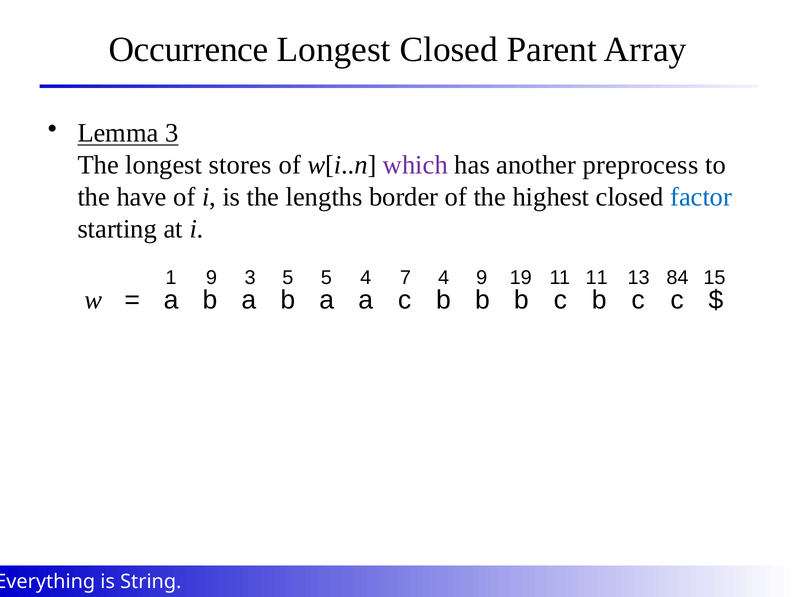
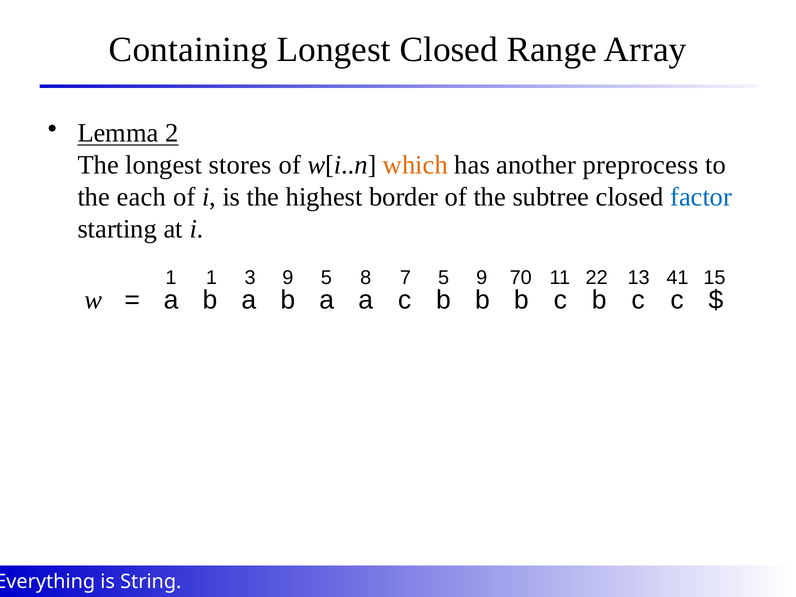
Occurrence: Occurrence -> Containing
Parent: Parent -> Range
Lemma 3: 3 -> 2
which colour: purple -> orange
have: have -> each
lengths: lengths -> highest
highest: highest -> subtree
1 9: 9 -> 1
3 5: 5 -> 9
5 4: 4 -> 8
7 4: 4 -> 5
19: 19 -> 70
11 11: 11 -> 22
84: 84 -> 41
